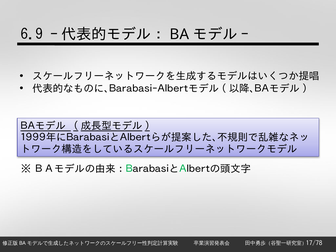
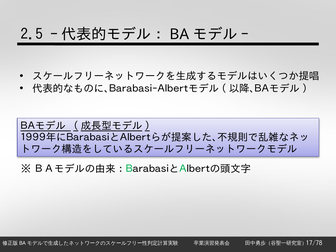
6.9: 6.9 -> 2.5
